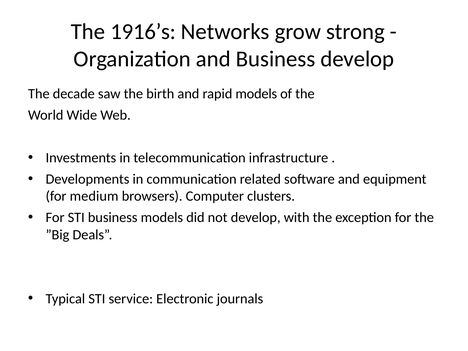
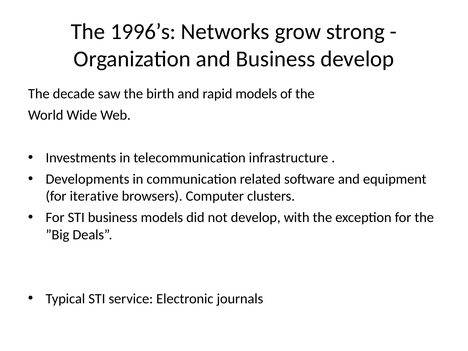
1916’s: 1916’s -> 1996’s
medium: medium -> iterative
